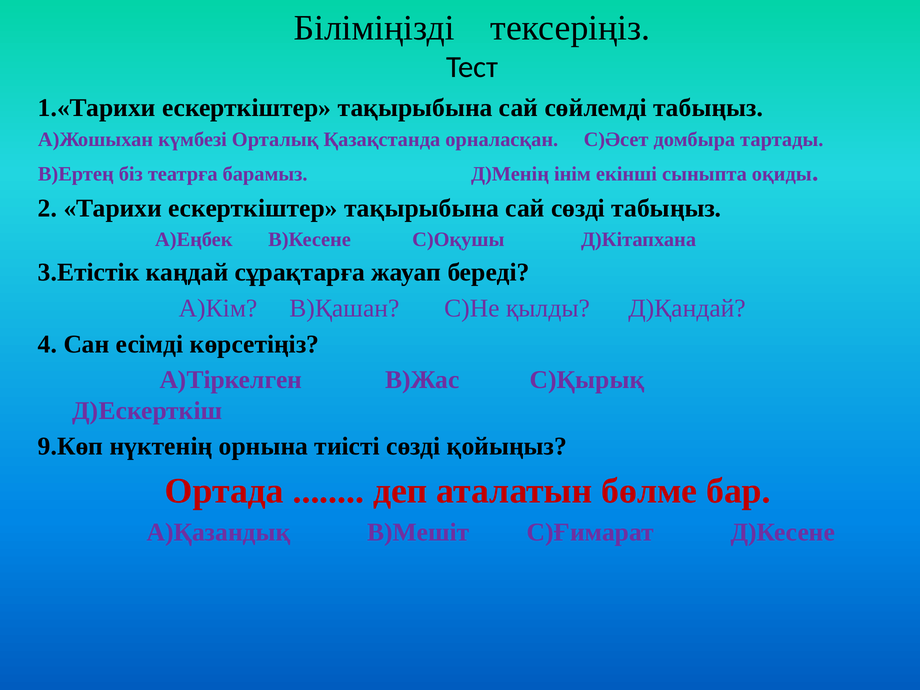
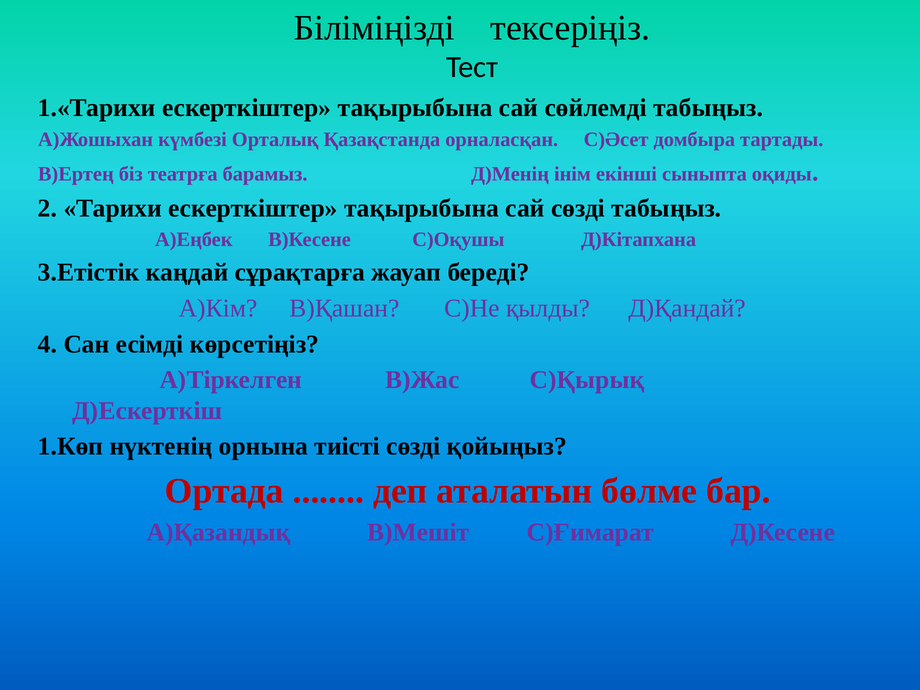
9.Көп: 9.Көп -> 1.Көп
